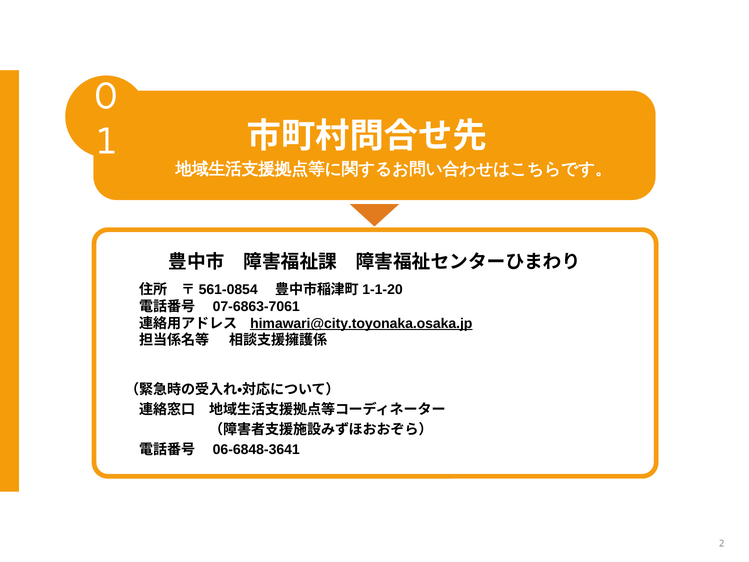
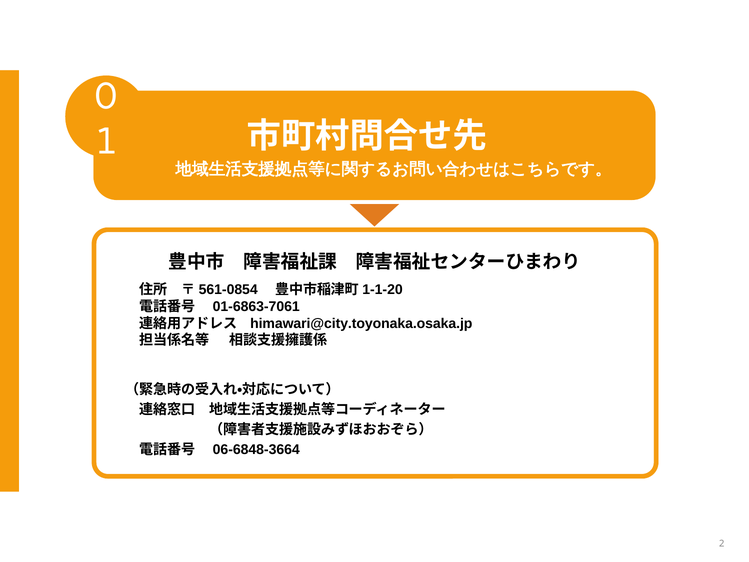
07-6863-7061: 07-6863-7061 -> 01-6863-7061
himawari@city.toyonaka.osaka.jp underline: present -> none
06-6848-3641: 06-6848-3641 -> 06-6848-3664
